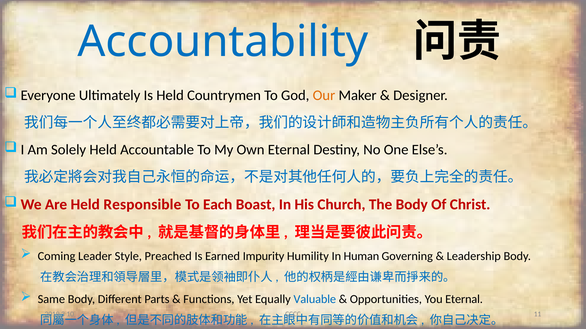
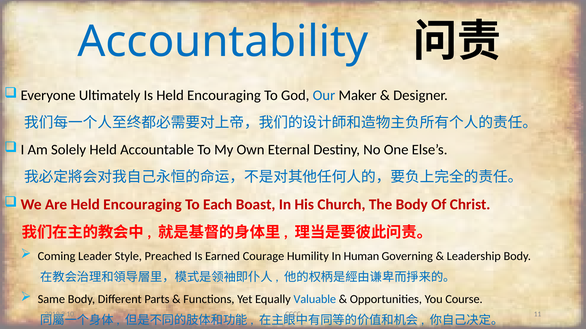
Is Held Countrymen: Countrymen -> Encouraging
Our colour: orange -> blue
Are Held Responsible: Responsible -> Encouraging
Impurity: Impurity -> Courage
You Eternal: Eternal -> Course
